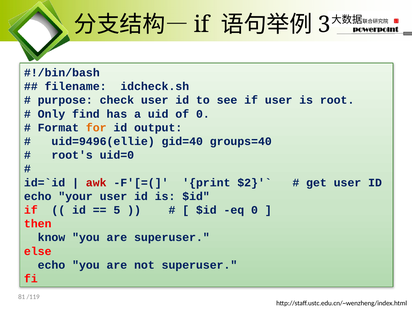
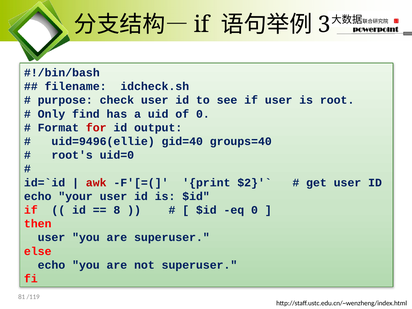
for colour: orange -> red
5: 5 -> 8
know at (51, 238): know -> user
